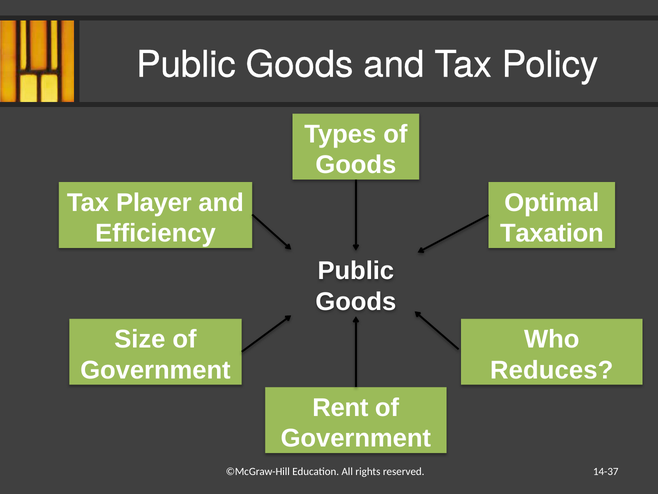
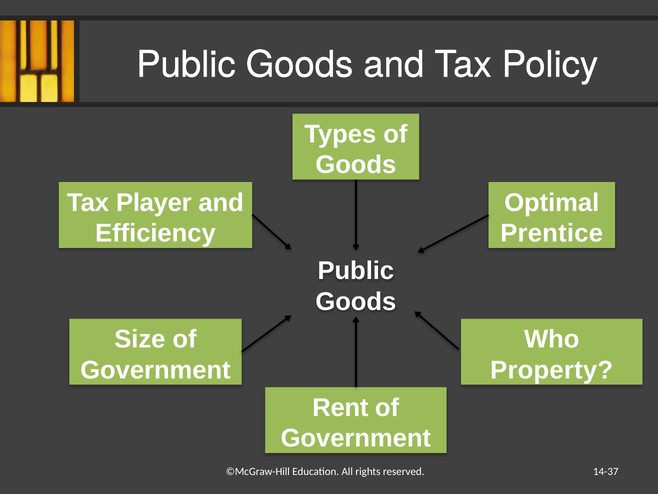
Taxation: Taxation -> Prentice
Reduces: Reduces -> Property
